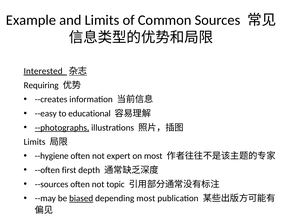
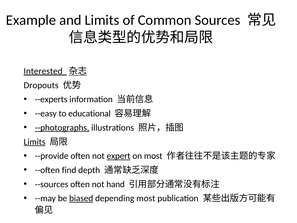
Requiring: Requiring -> Dropouts
--creates: --creates -> --experts
Limits at (35, 142) underline: none -> present
--hygiene: --hygiene -> --provide
expert underline: none -> present
first: first -> find
topic: topic -> hand
